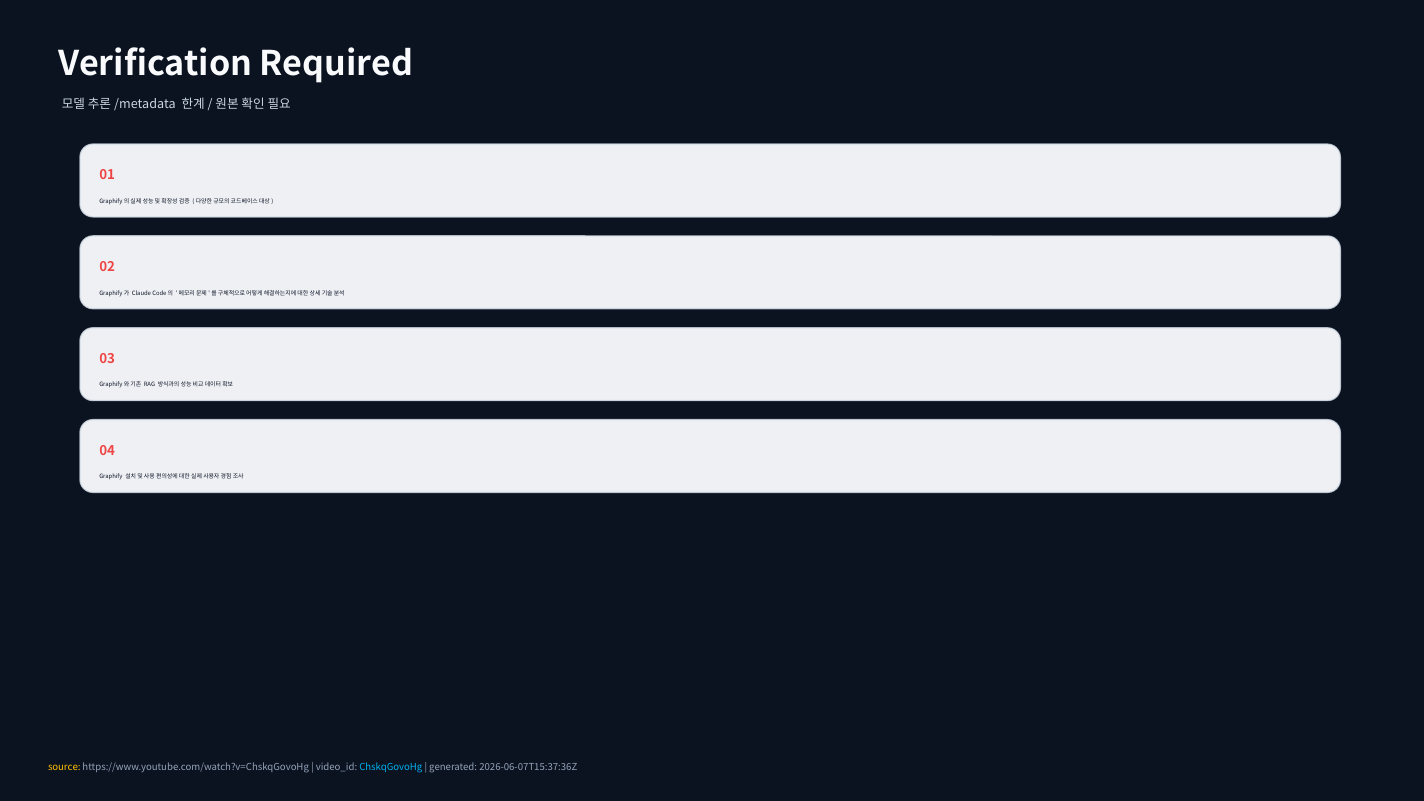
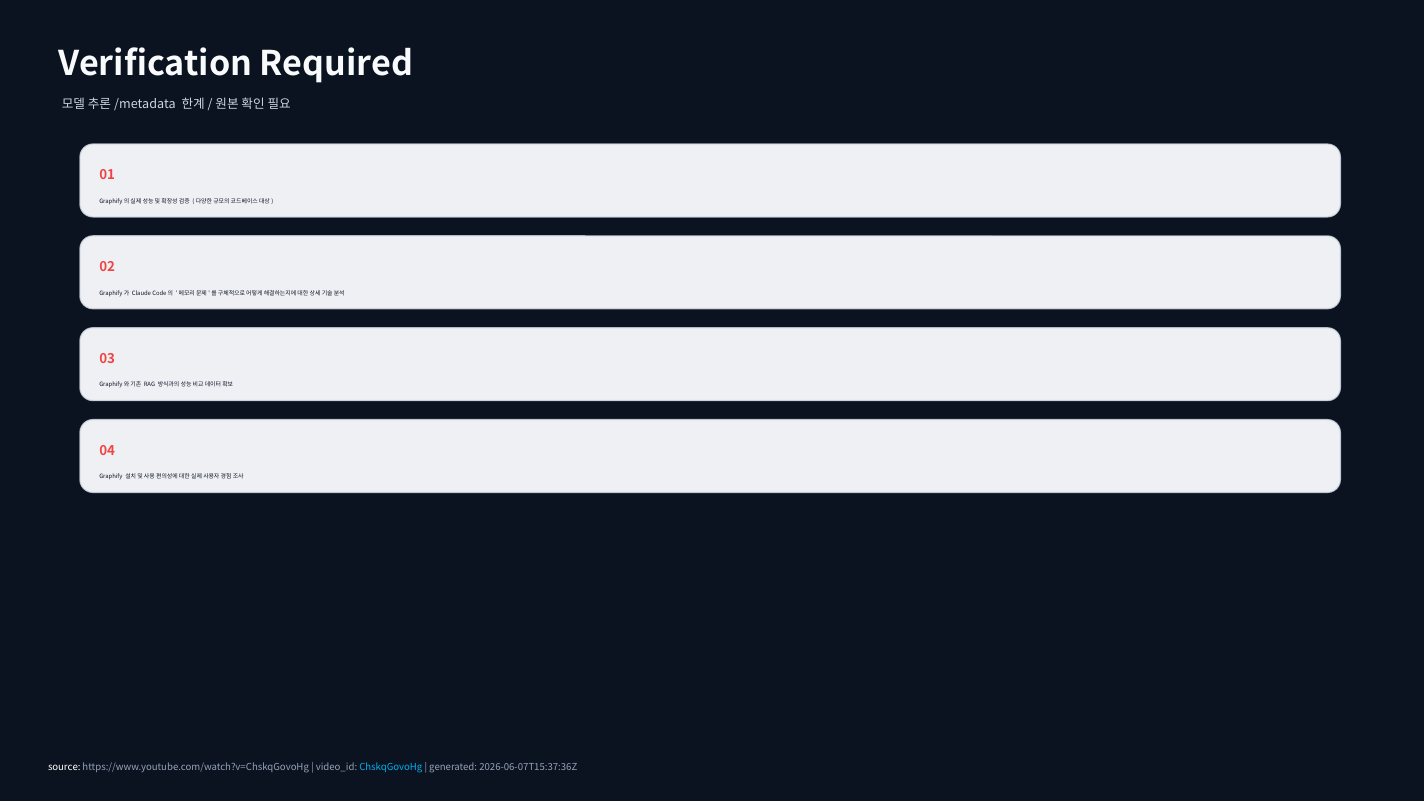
source colour: yellow -> white
